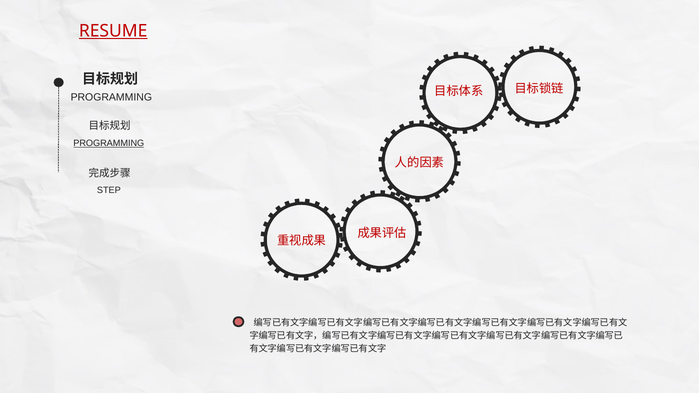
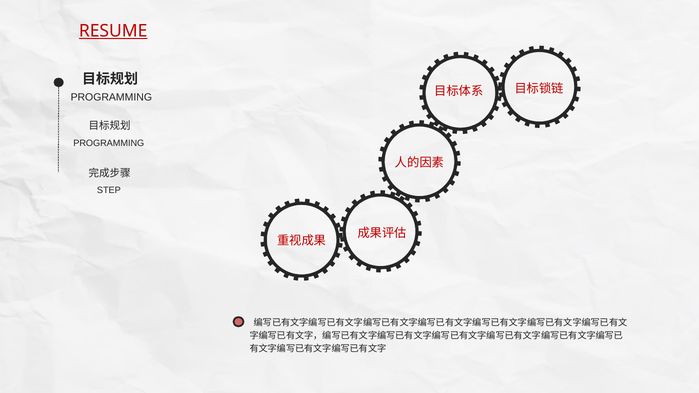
PROGRAMMING at (109, 143) underline: present -> none
